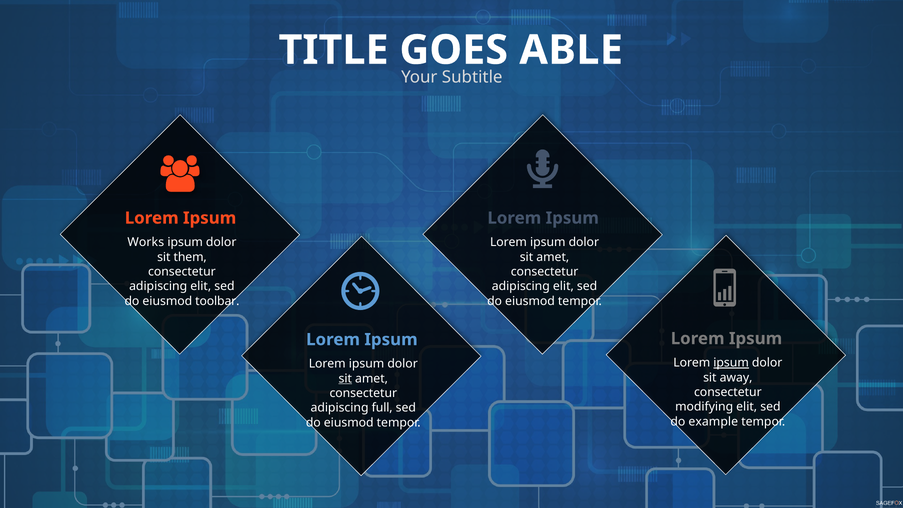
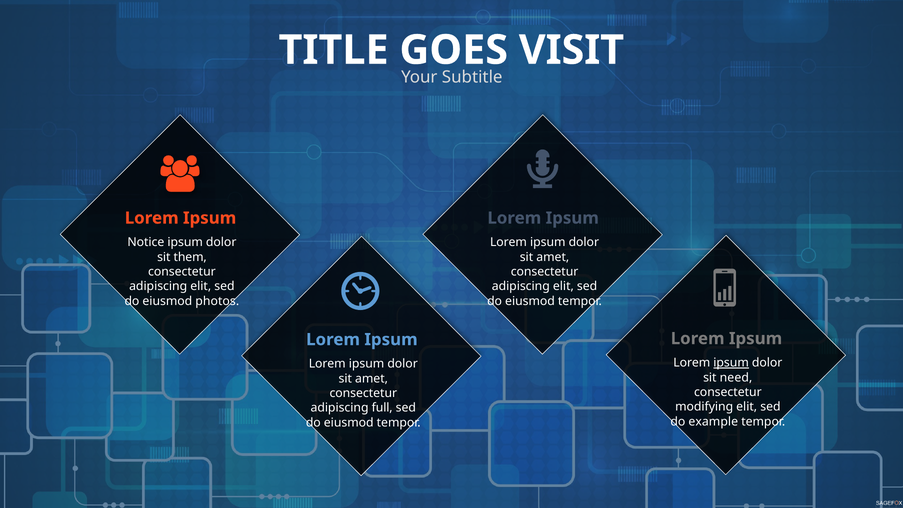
ABLE: ABLE -> VISIT
Works: Works -> Notice
toolbar: toolbar -> photos
away: away -> need
sit at (345, 378) underline: present -> none
